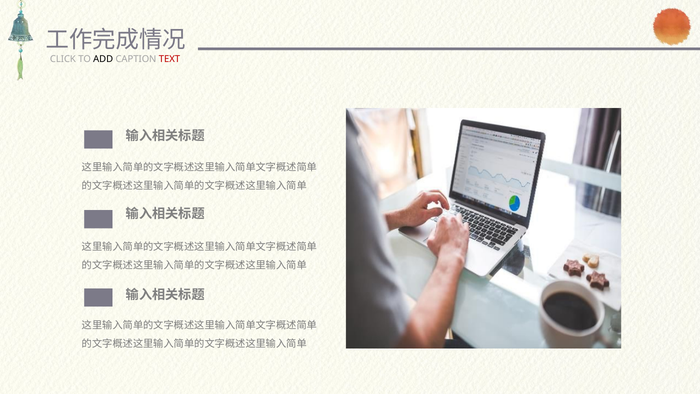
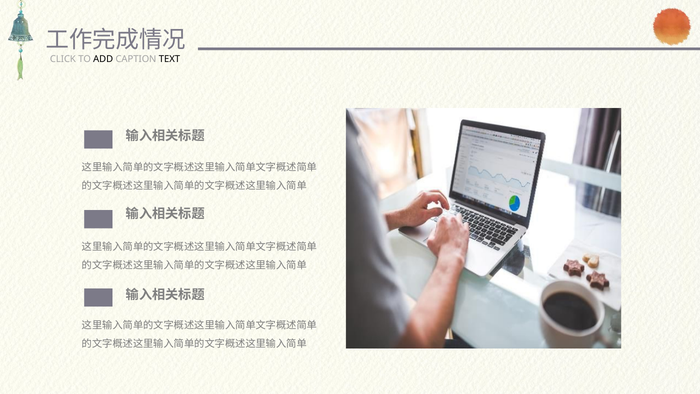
TEXT colour: red -> black
